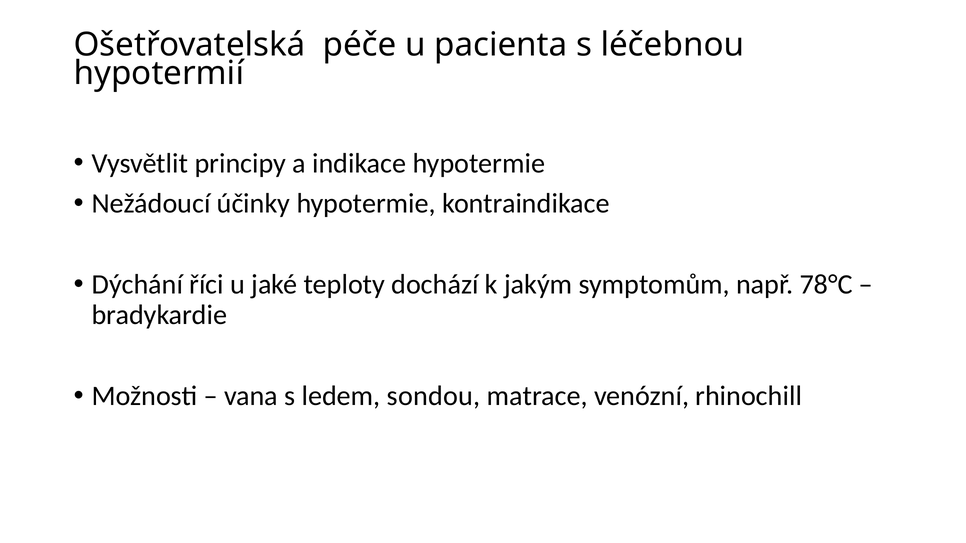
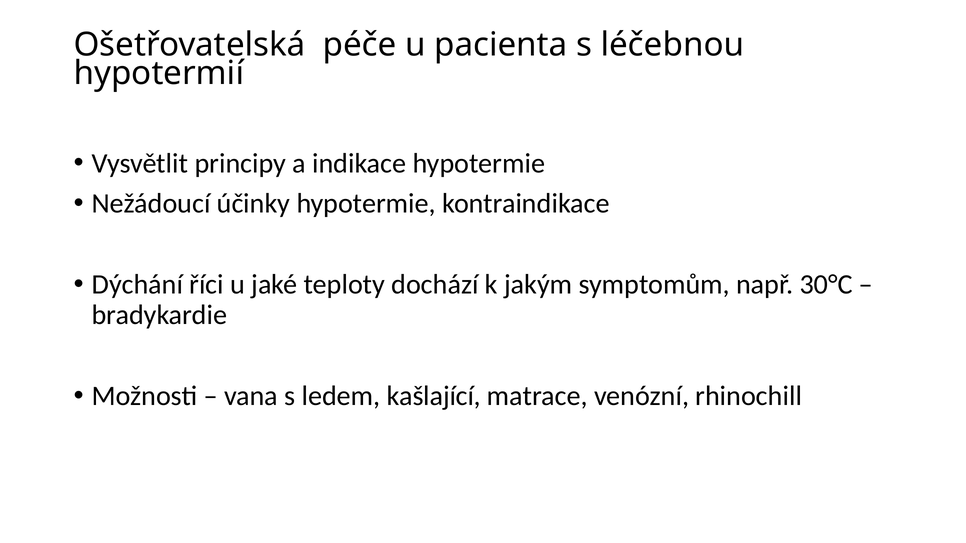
78°C: 78°C -> 30°C
sondou: sondou -> kašlající
